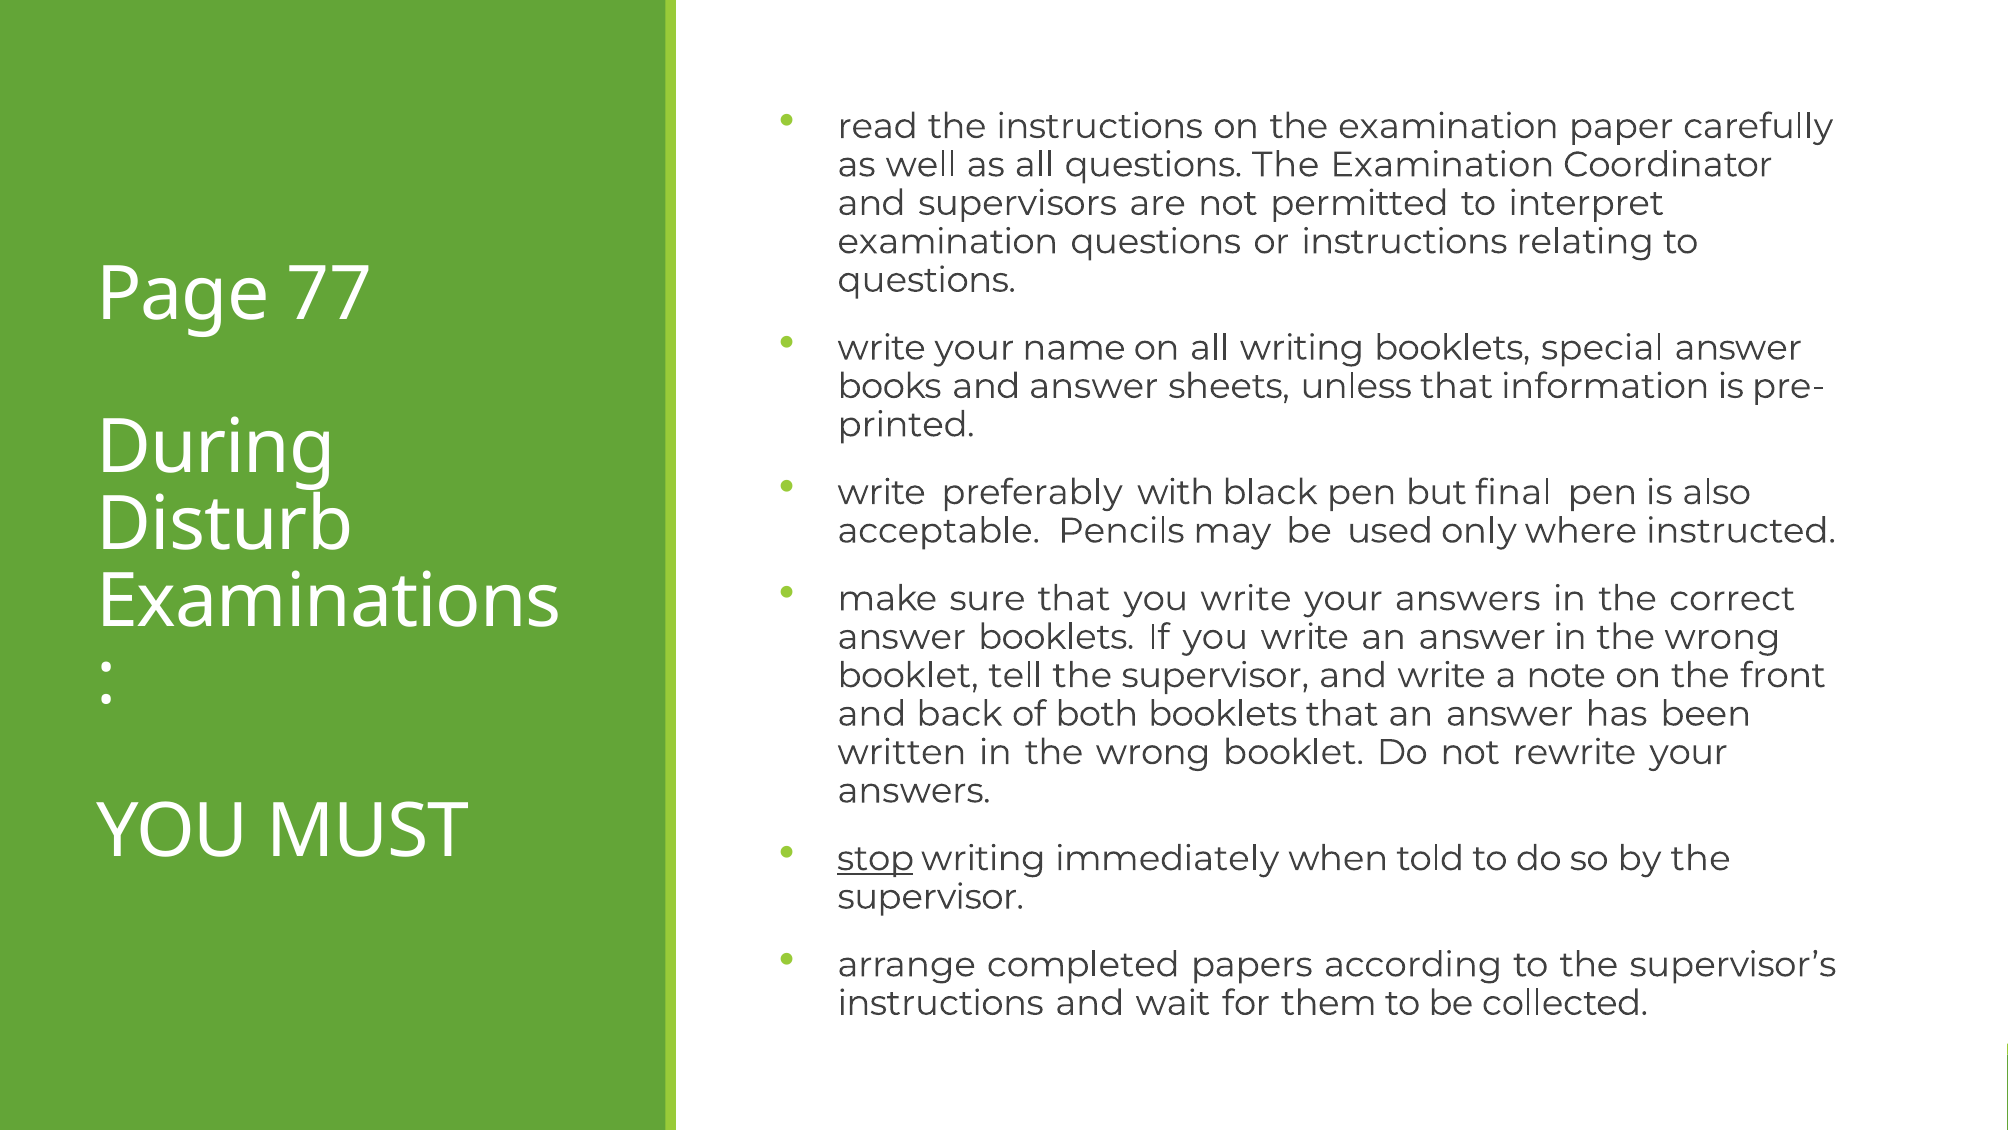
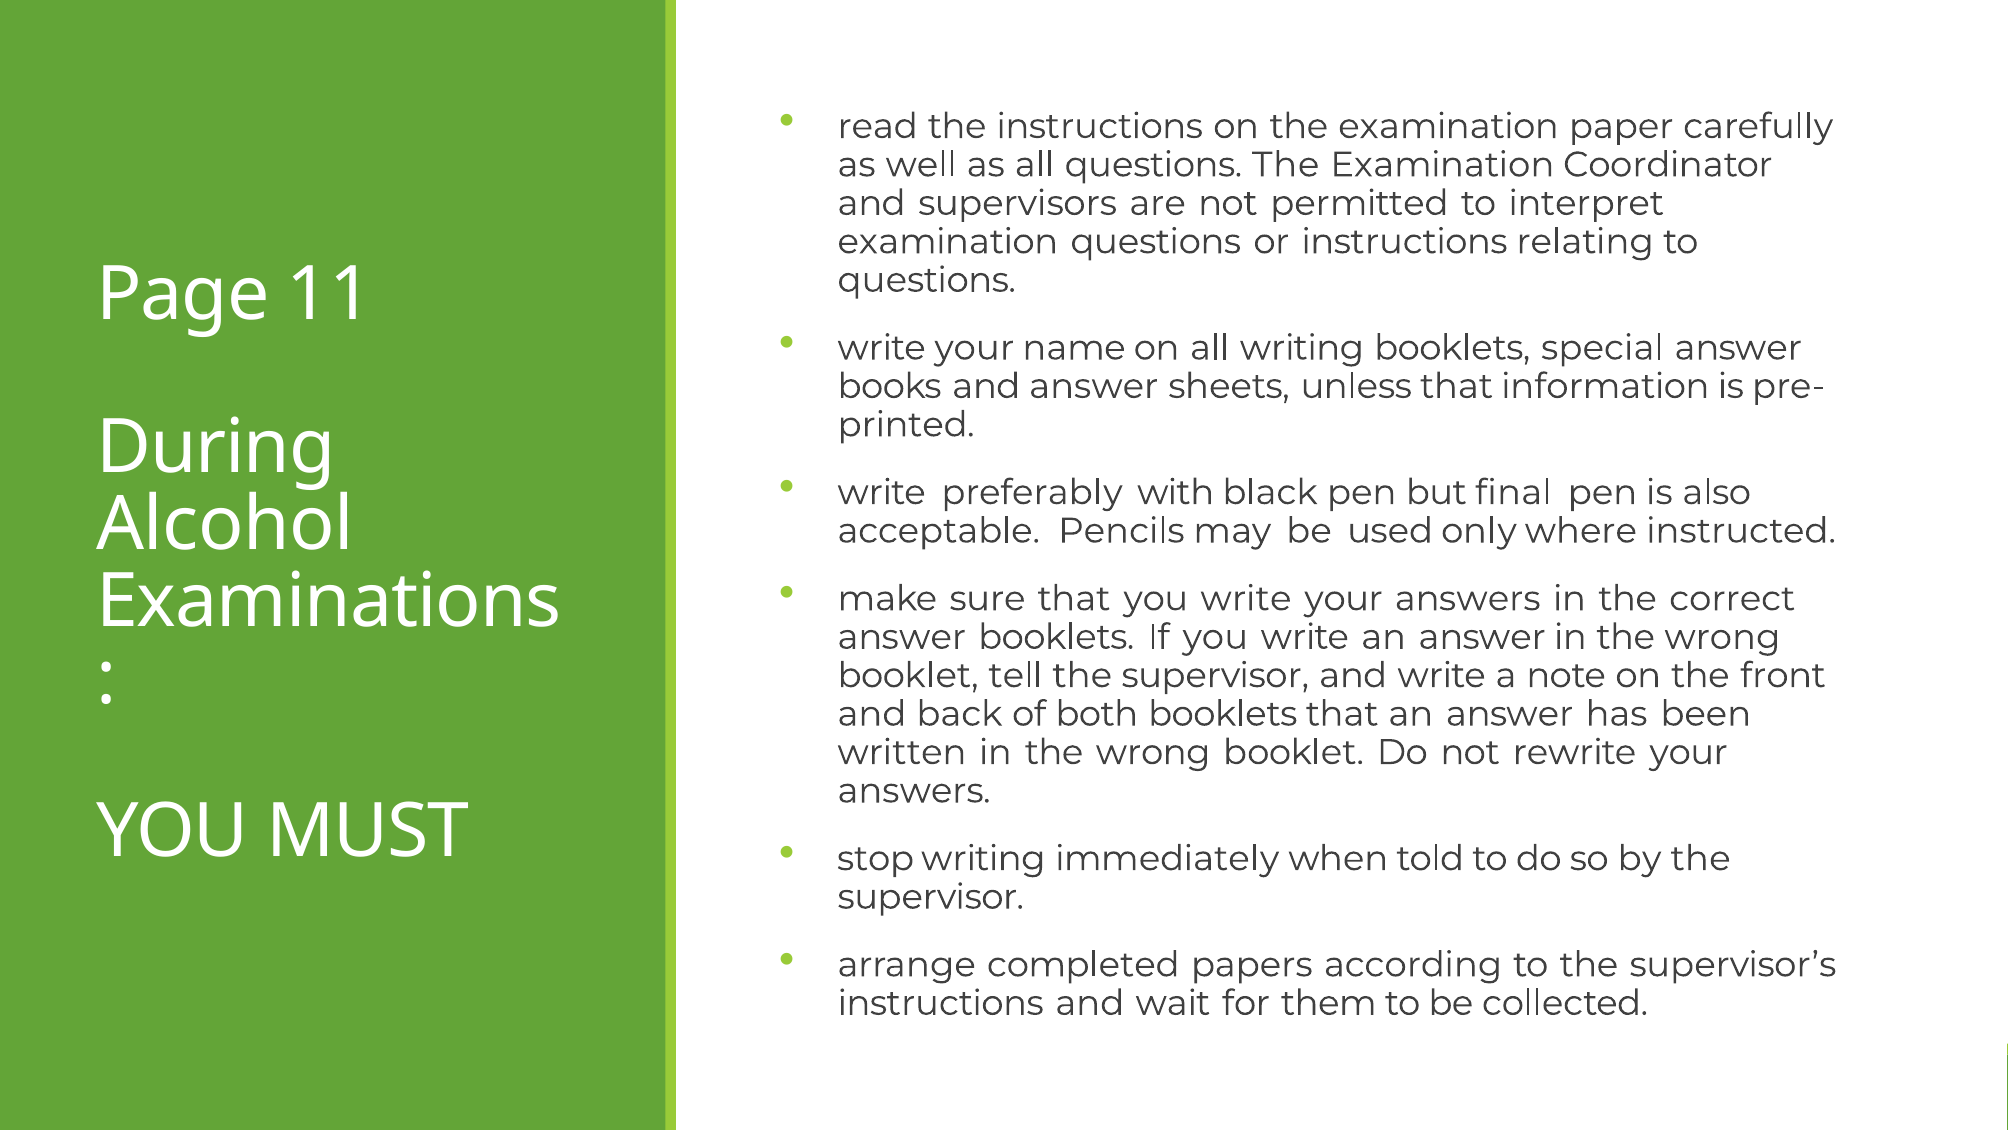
77: 77 -> 11
Disturb: Disturb -> Alcohol
stop underline: present -> none
